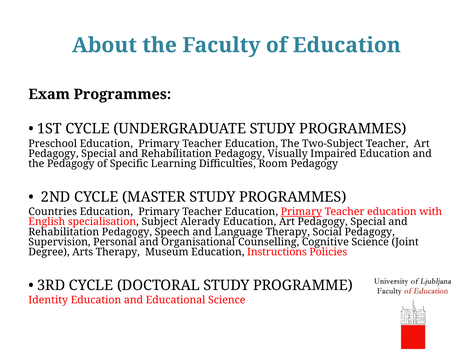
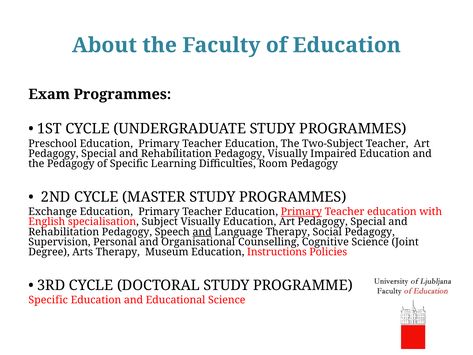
Countries: Countries -> Exchange
Subject Alerady: Alerady -> Visually
and at (202, 232) underline: none -> present
Identity at (48, 300): Identity -> Specific
